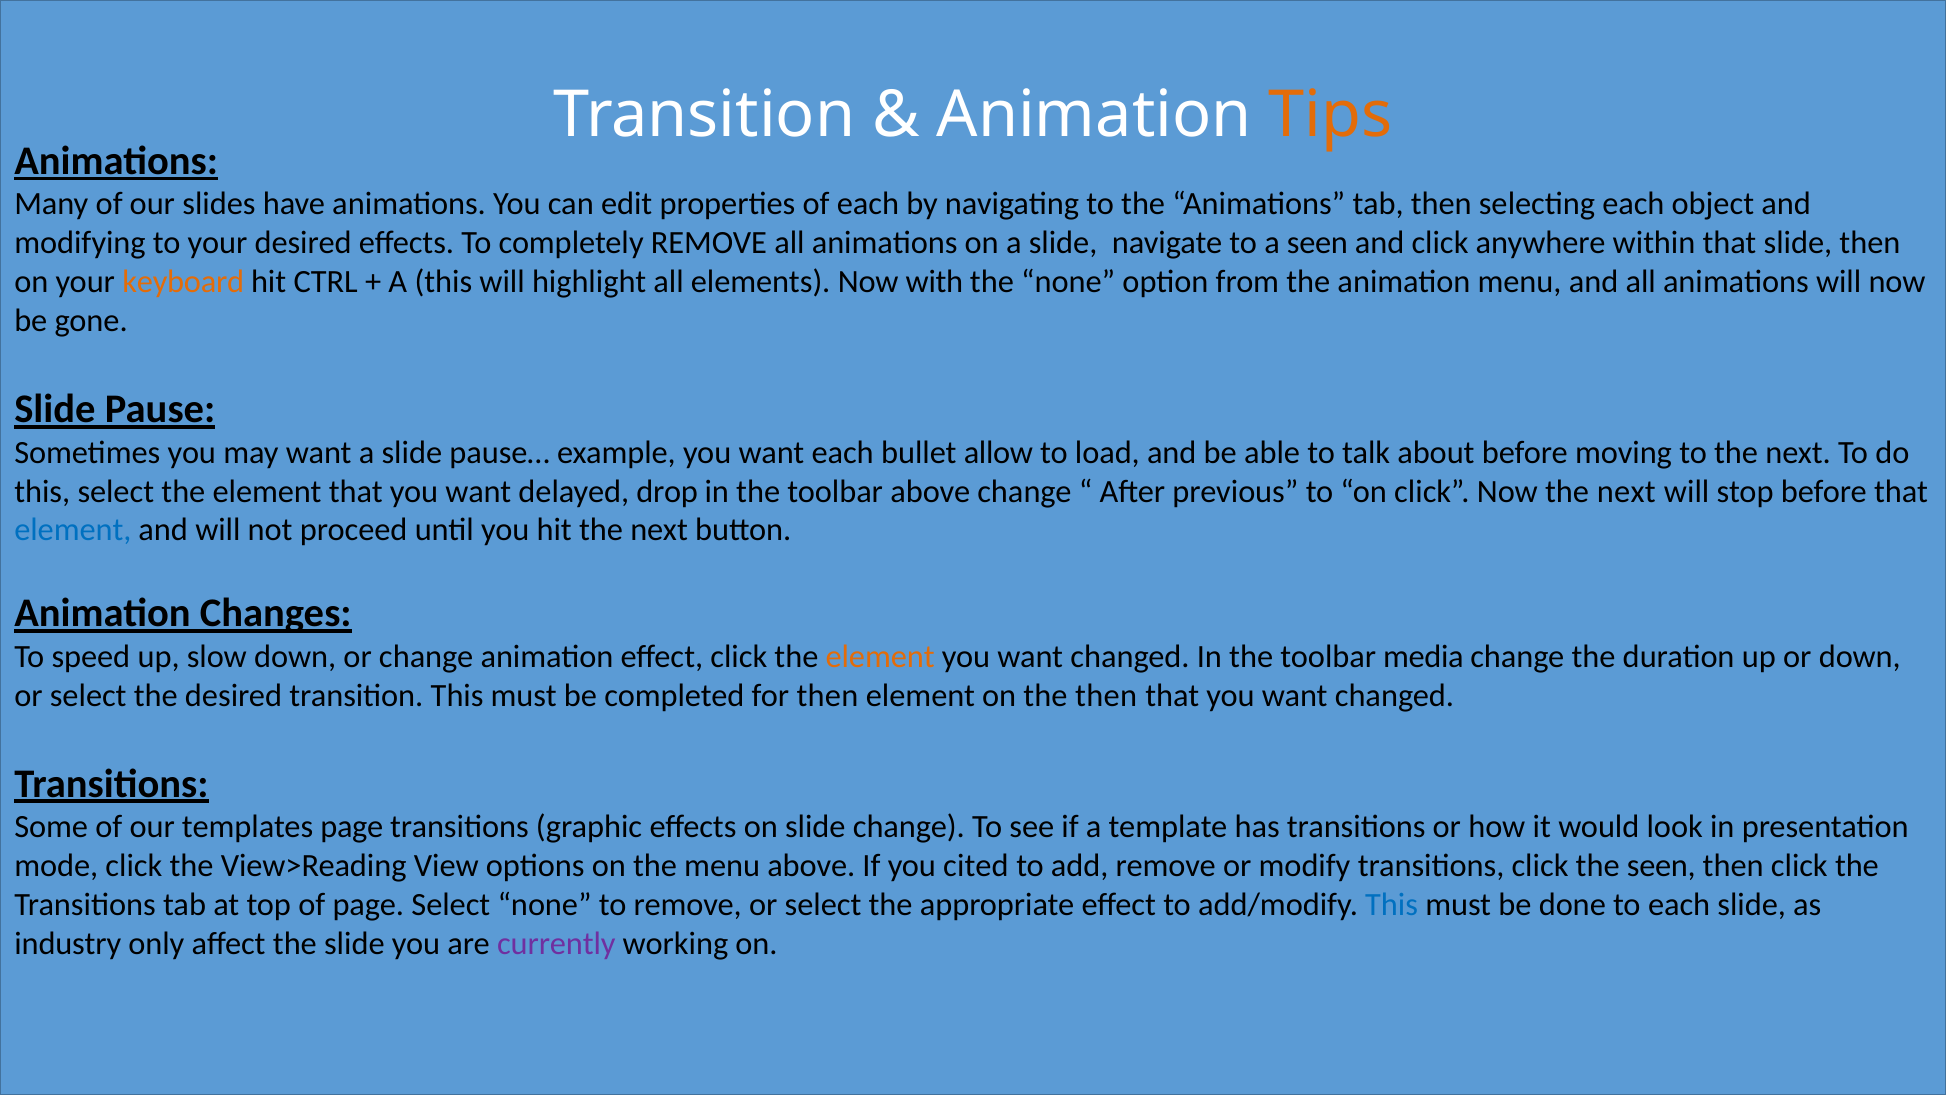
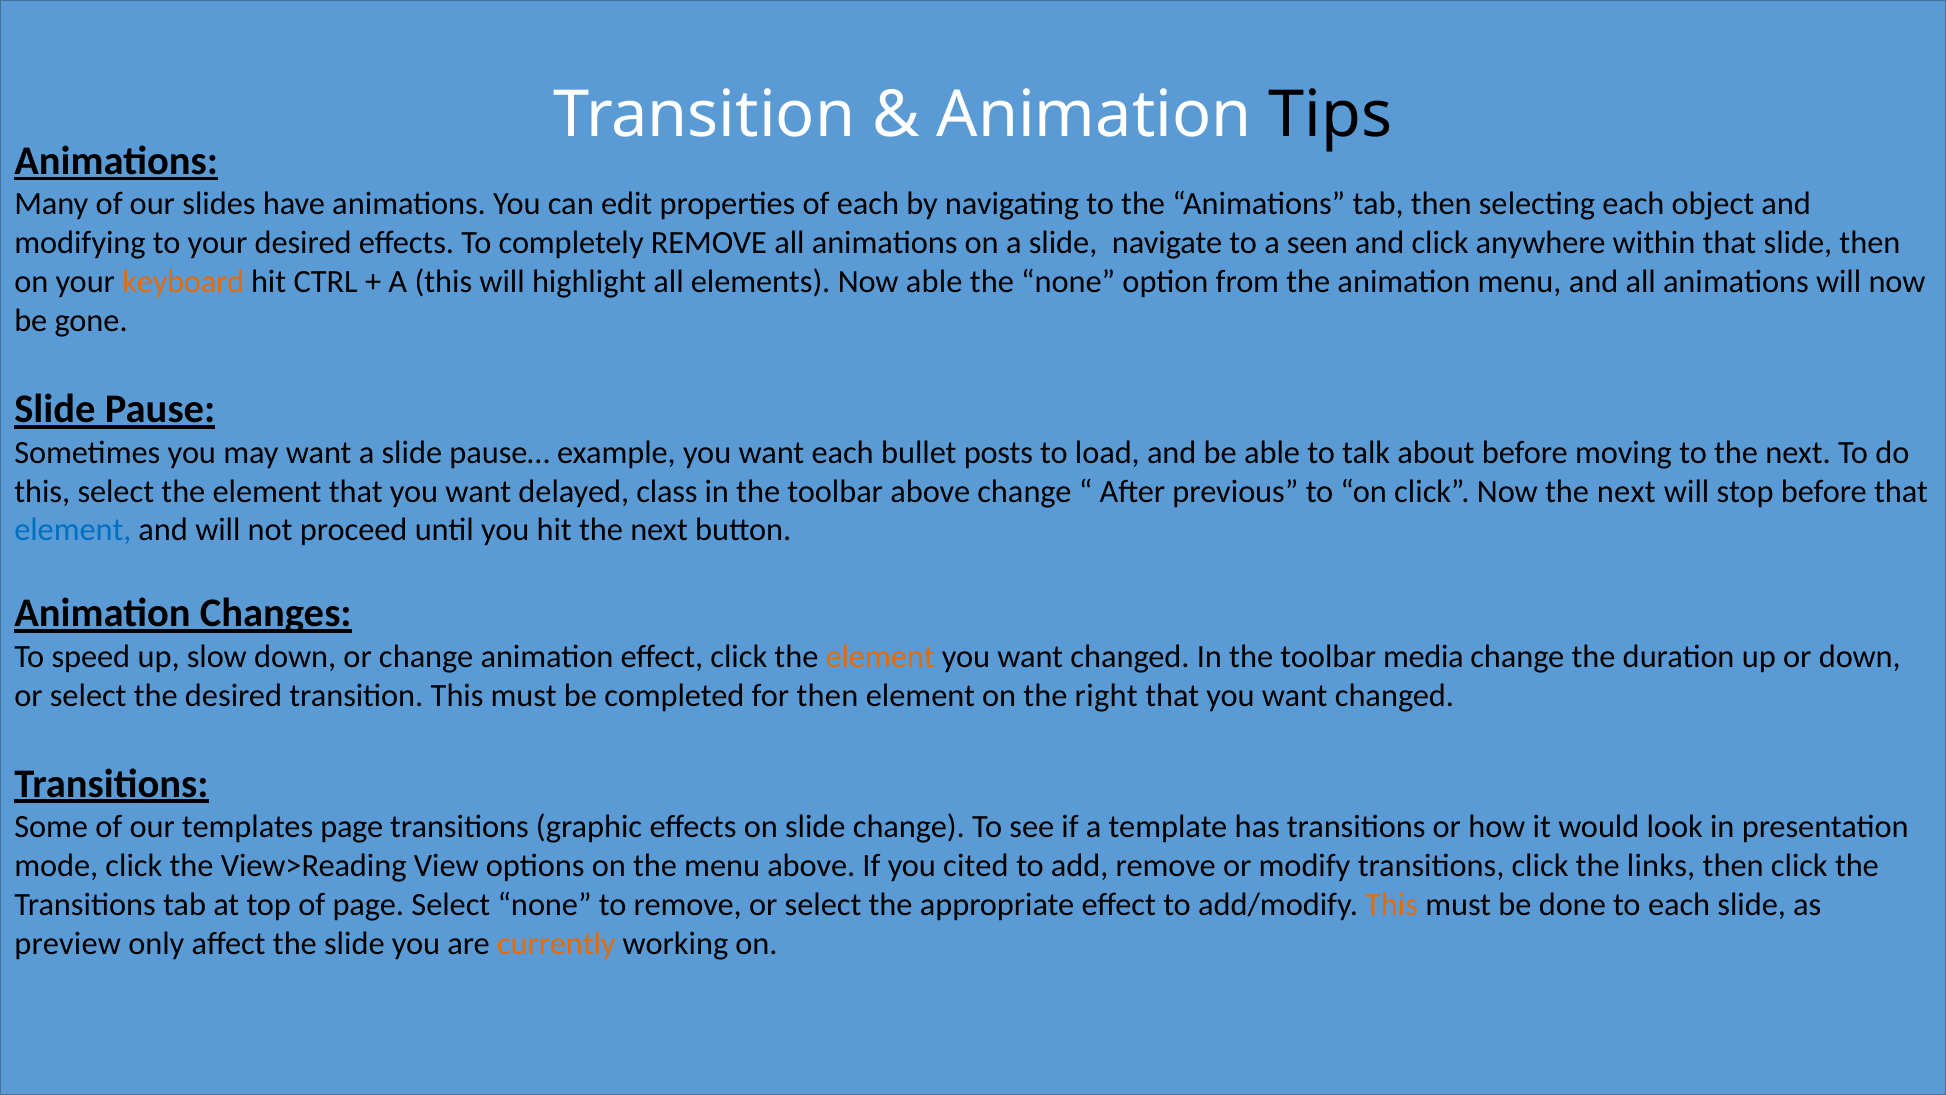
Tips colour: orange -> black
Now with: with -> able
allow: allow -> posts
drop: drop -> class
the then: then -> right
the seen: seen -> links
This at (1392, 905) colour: blue -> orange
industry: industry -> preview
currently colour: purple -> orange
